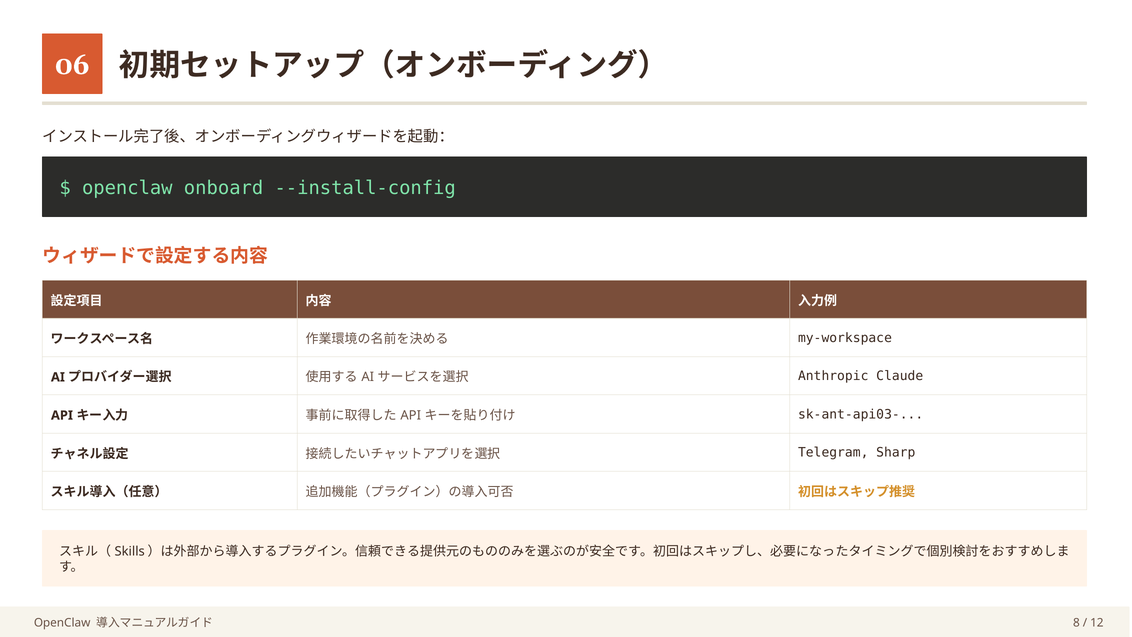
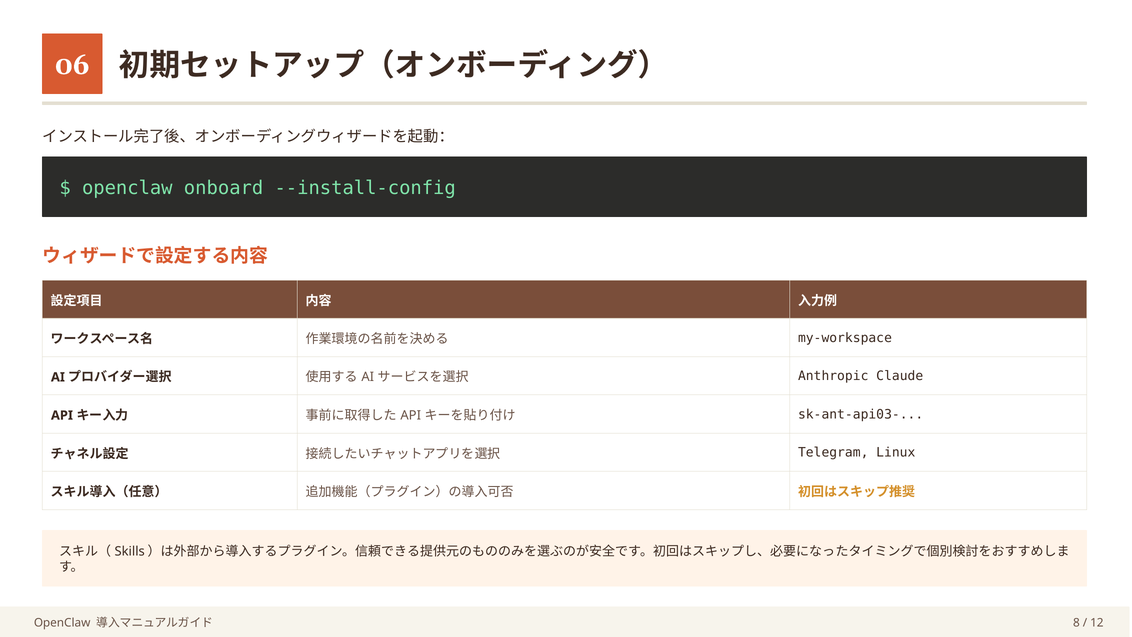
Sharp: Sharp -> Linux
